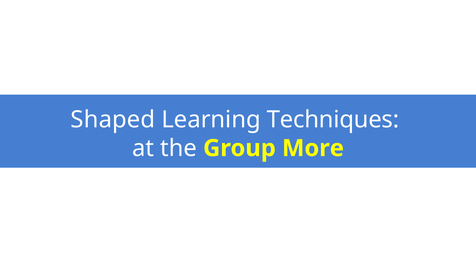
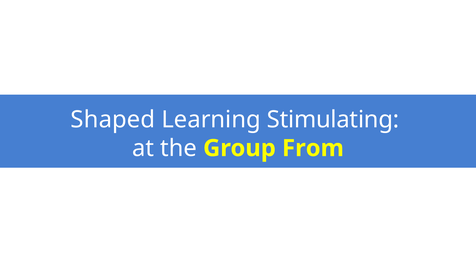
Techniques: Techniques -> Stimulating
More: More -> From
